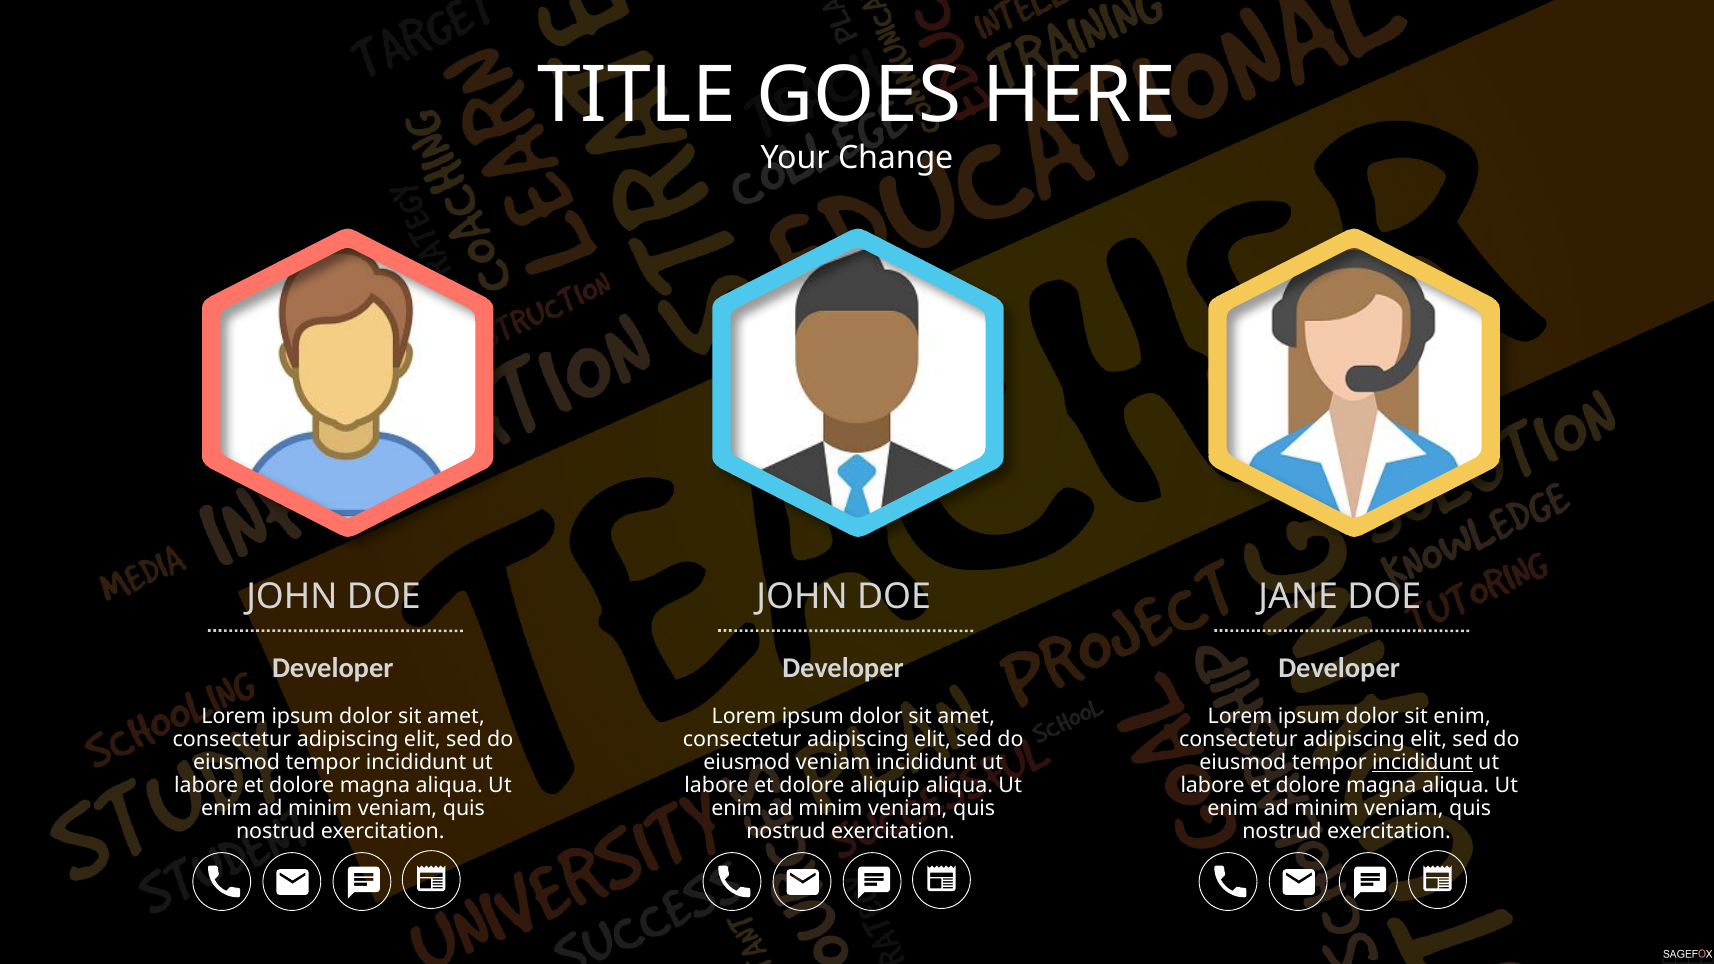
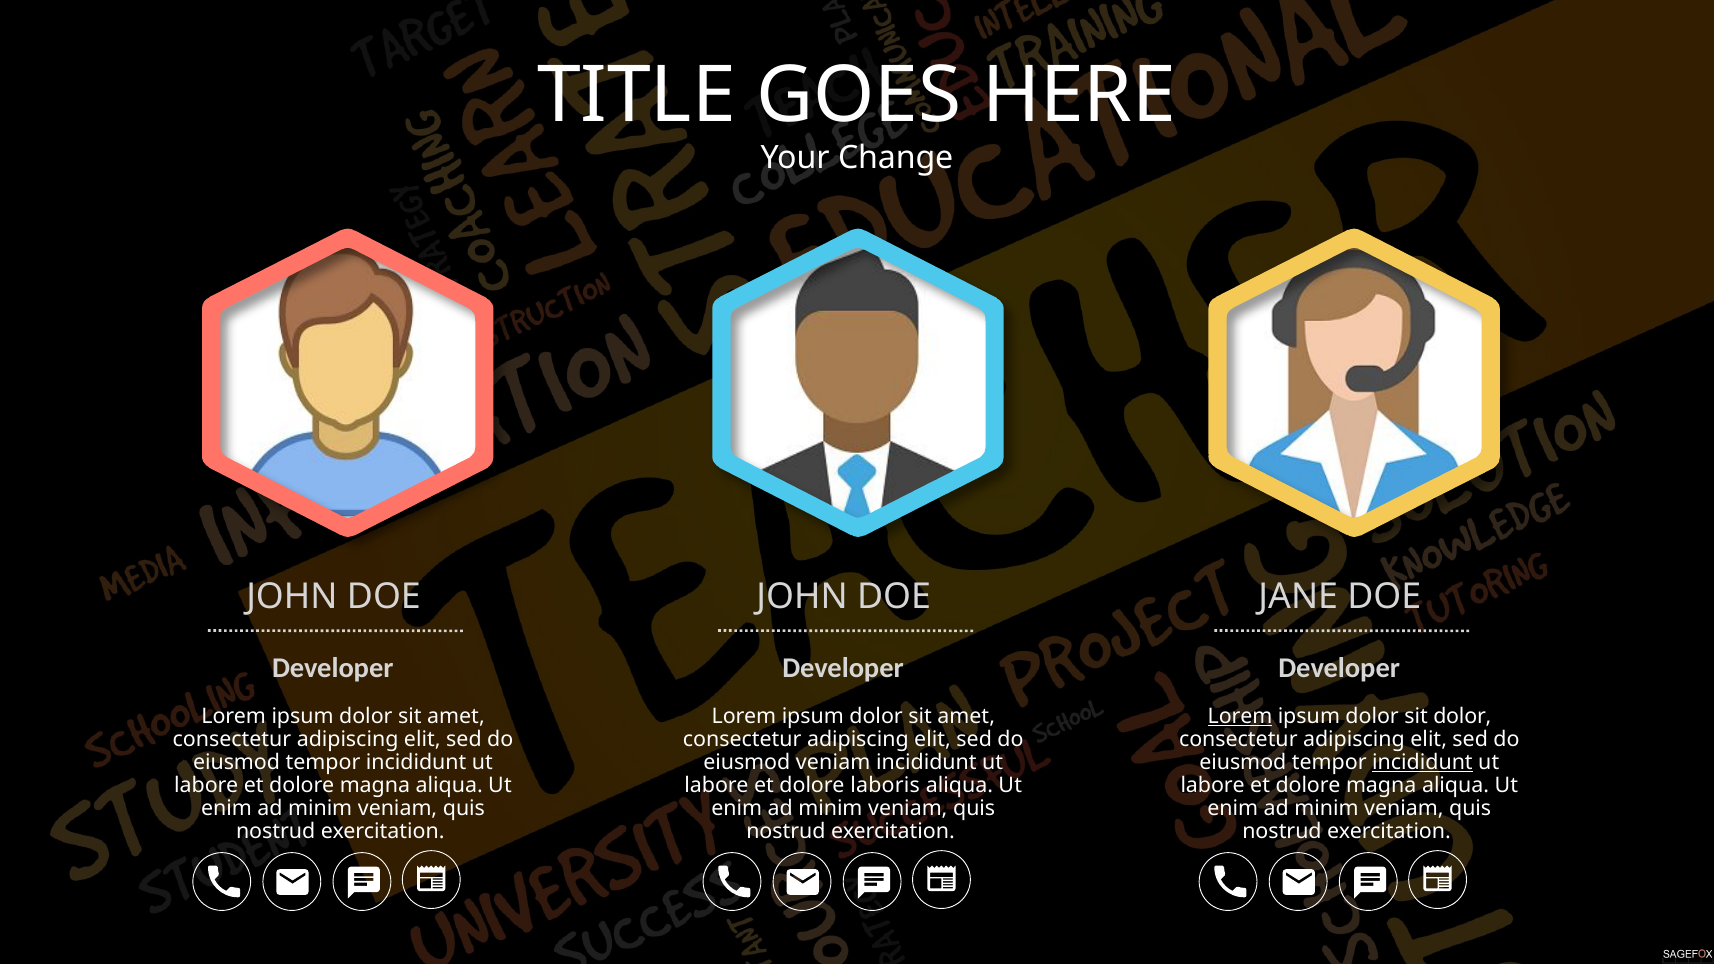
Lorem at (1240, 716) underline: none -> present
sit enim: enim -> dolor
aliquip: aliquip -> laboris
